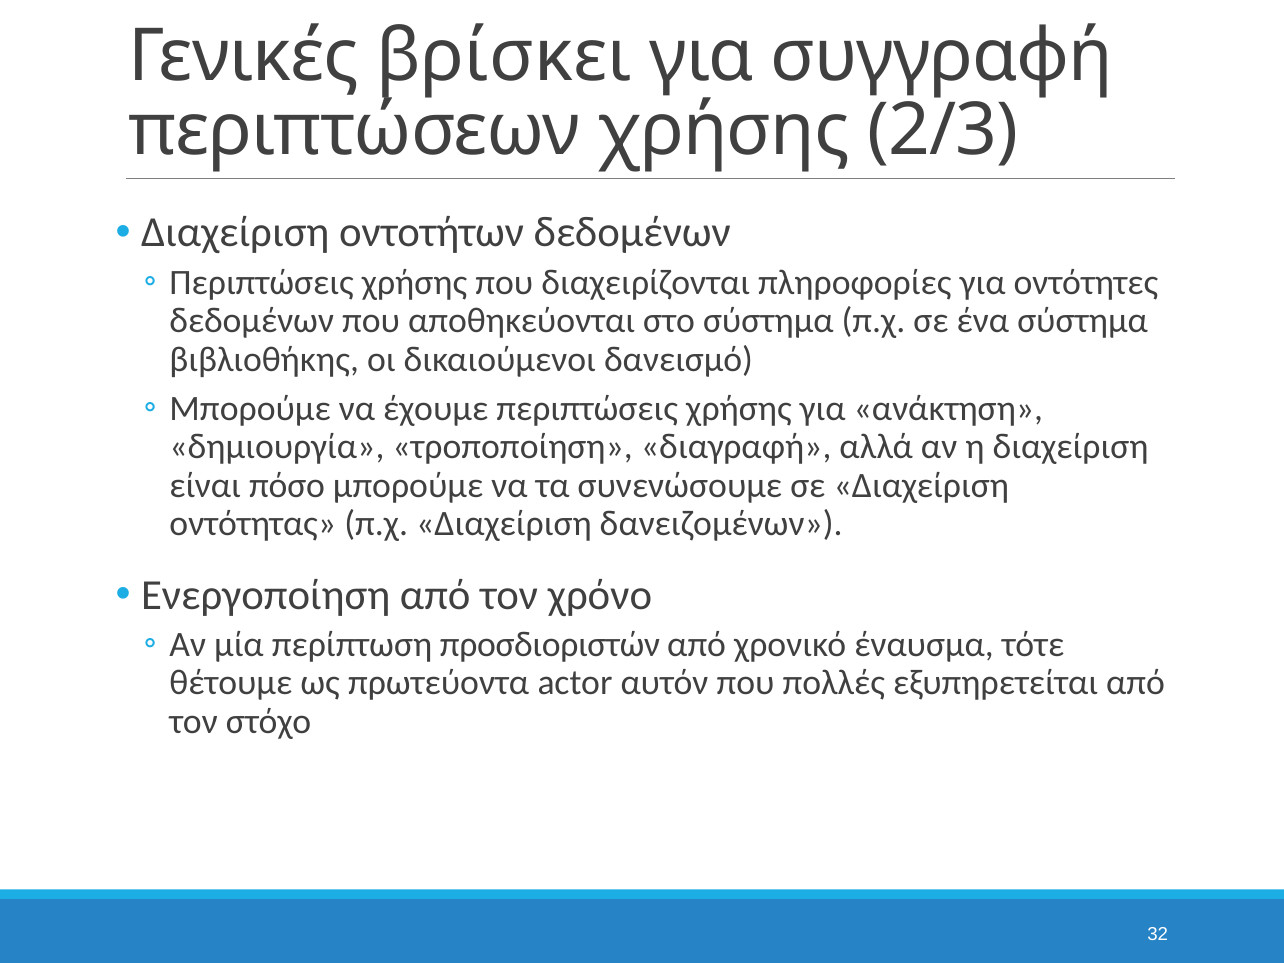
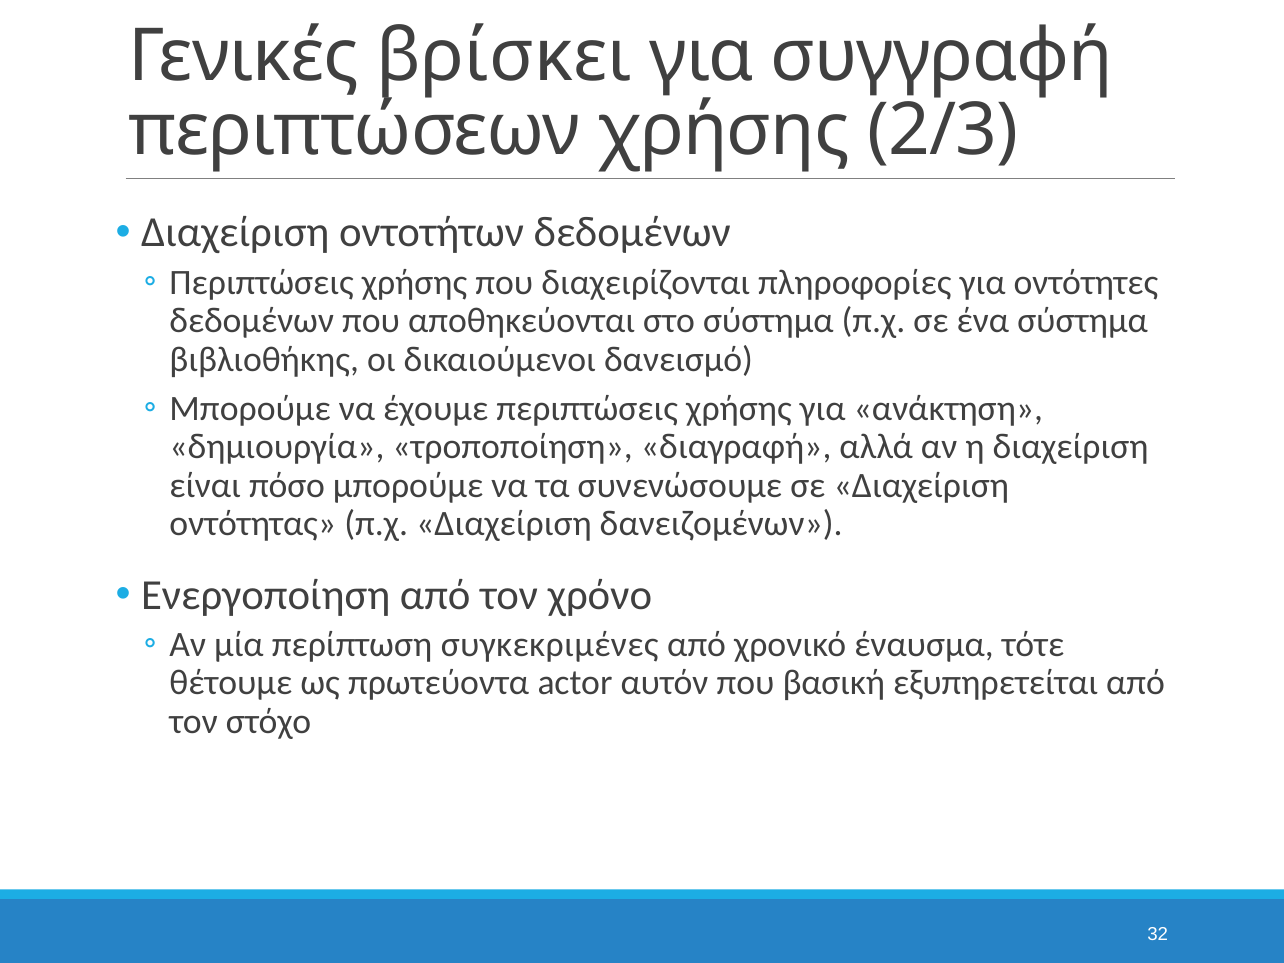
προσδιοριστών: προσδιοριστών -> συγκεκριμένες
πολλές: πολλές -> βασική
